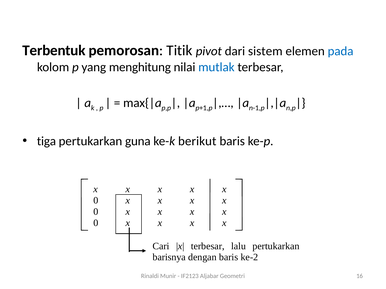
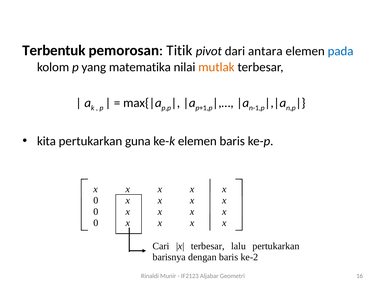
sistem: sistem -> antara
menghitung: menghitung -> matematika
mutlak colour: blue -> orange
tiga: tiga -> kita
ke-k berikut: berikut -> elemen
